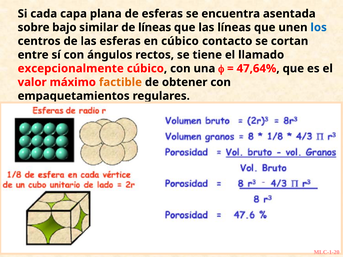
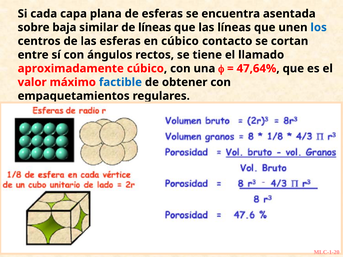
bajo: bajo -> baja
excepcionalmente: excepcionalmente -> aproximadamente
factible colour: orange -> blue
